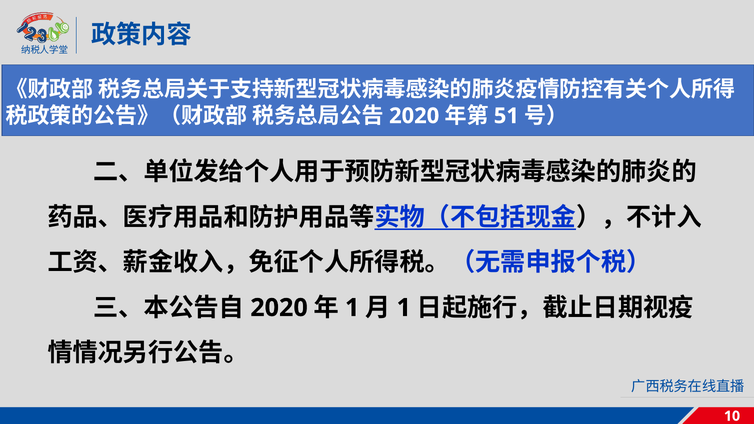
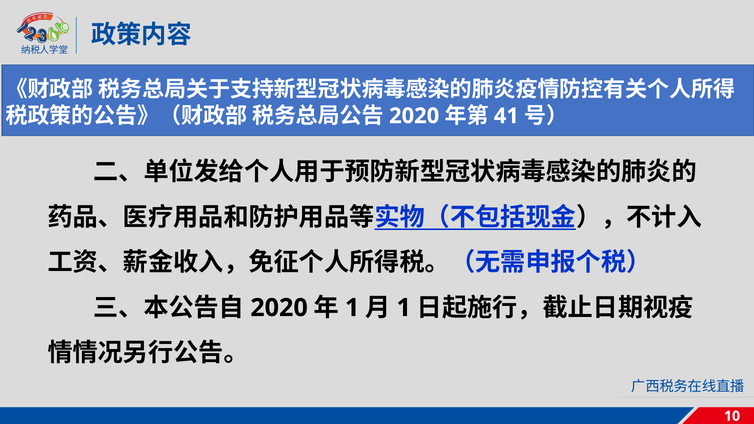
51: 51 -> 41
